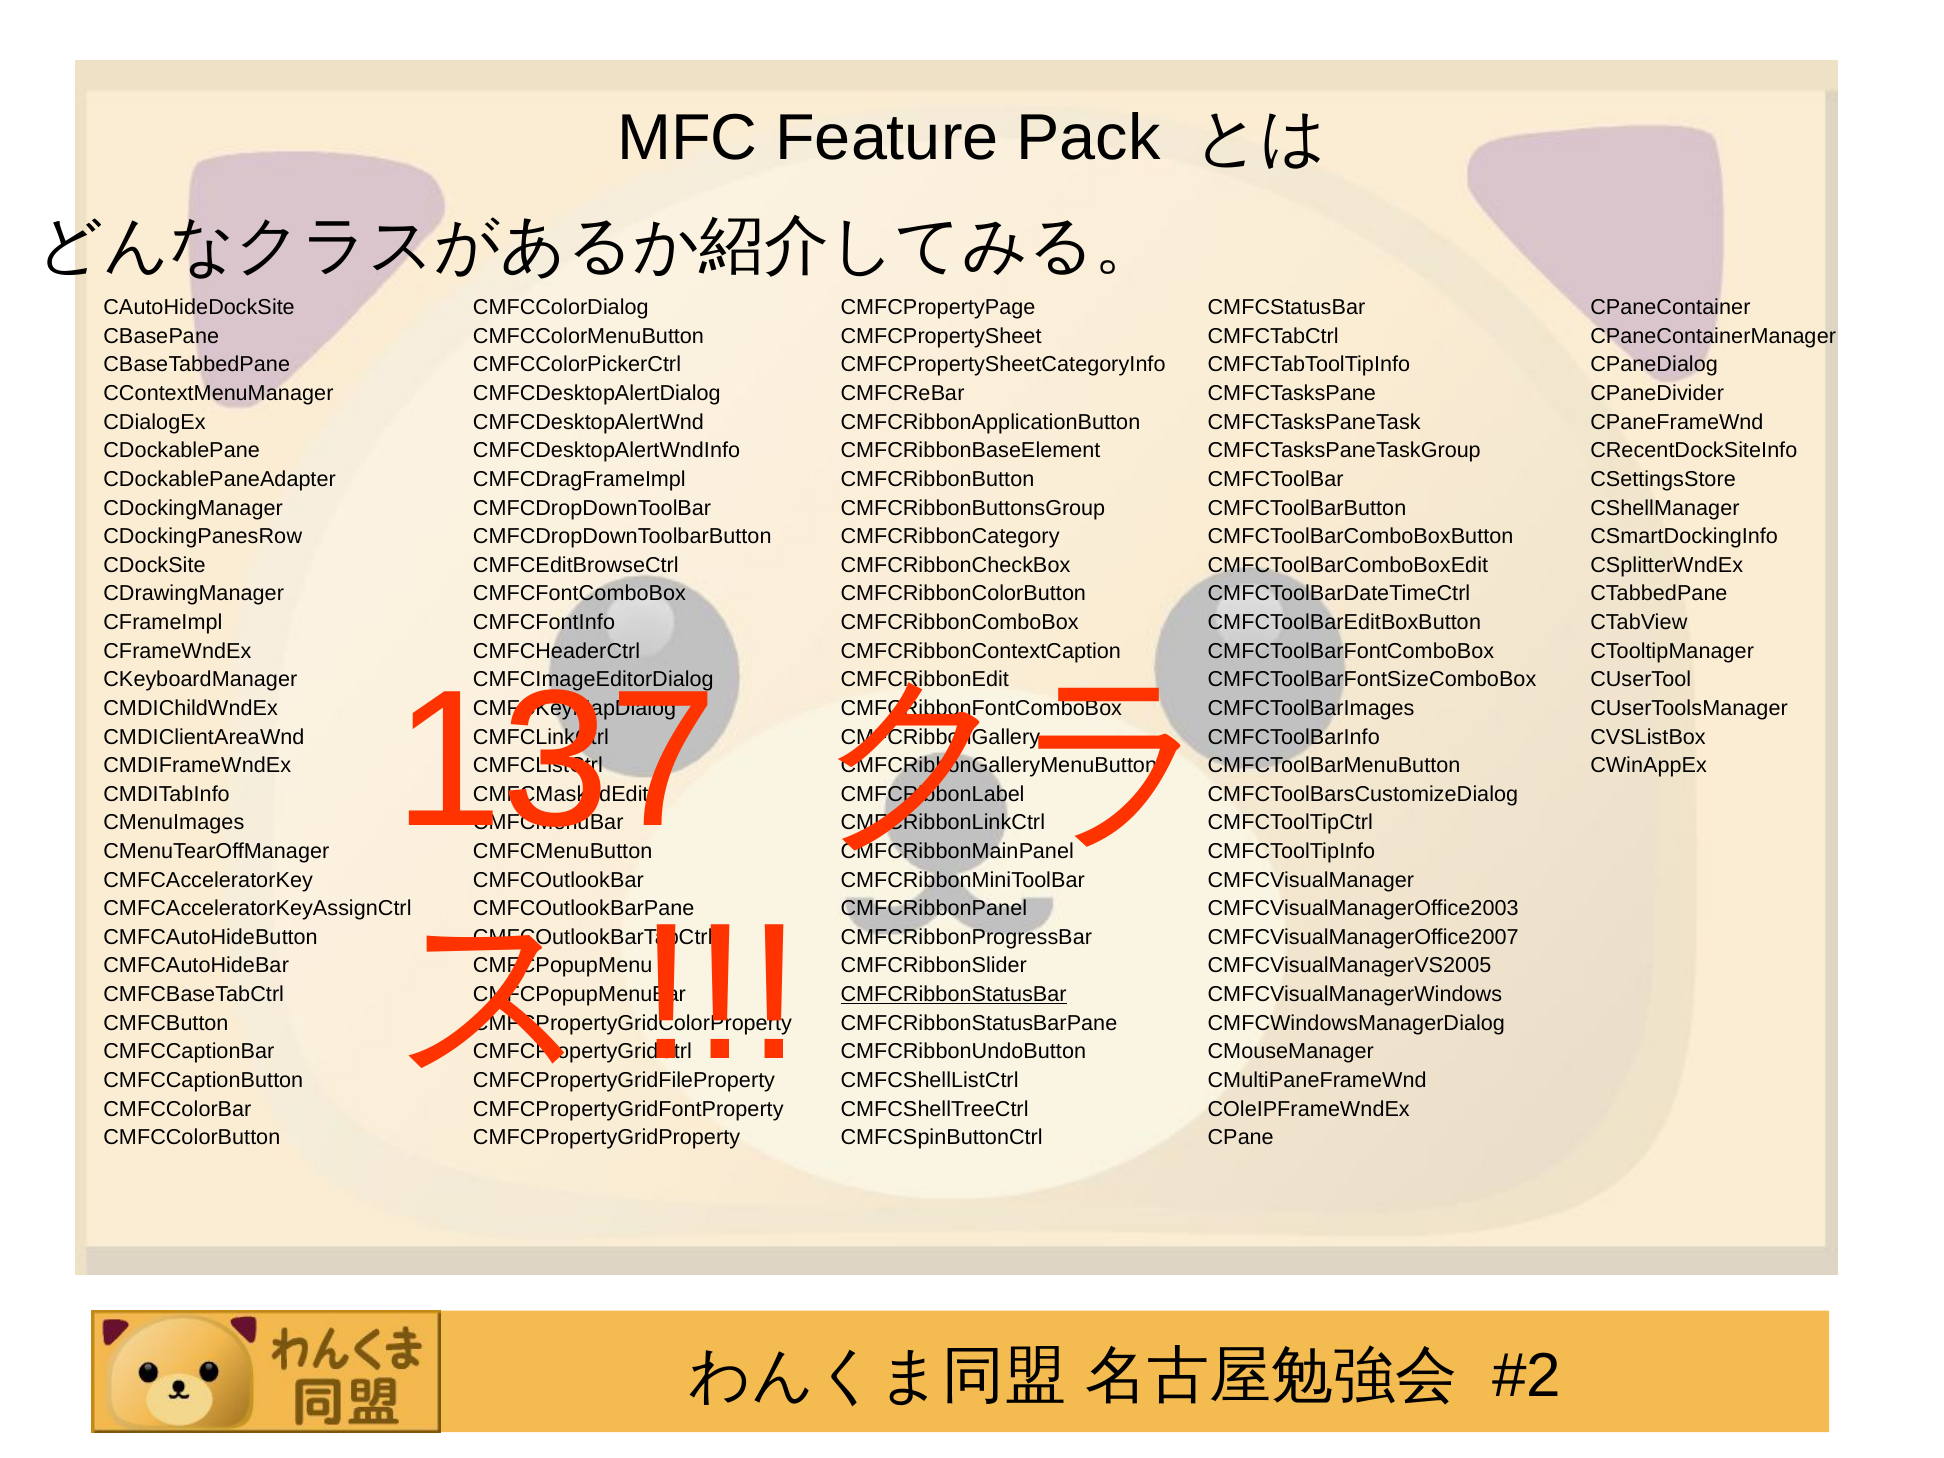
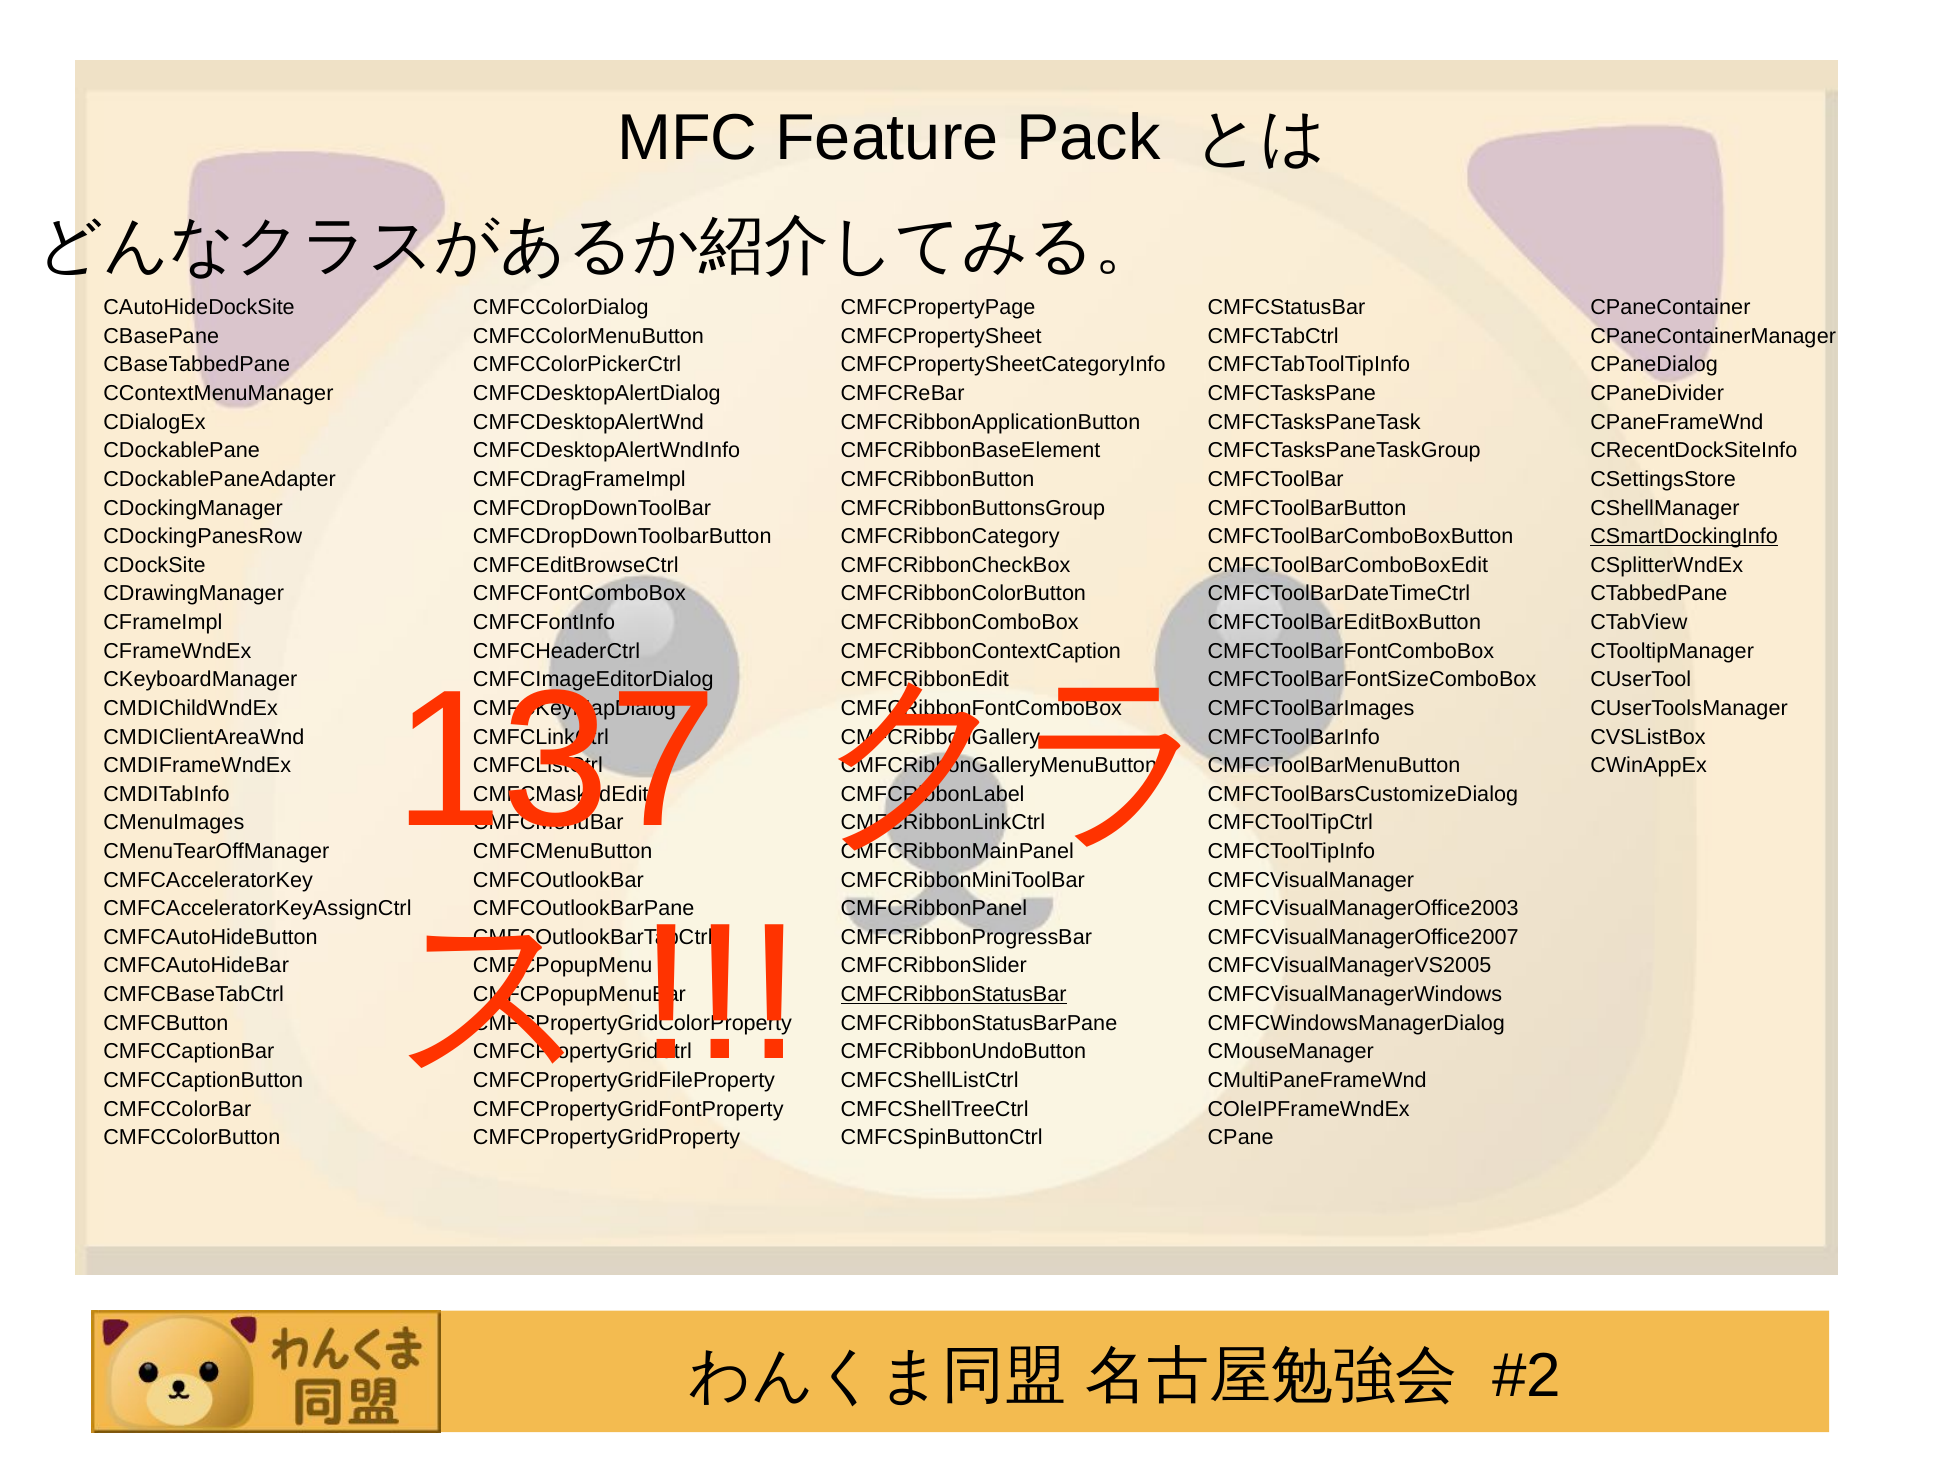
CSmartDockingInfo underline: none -> present
